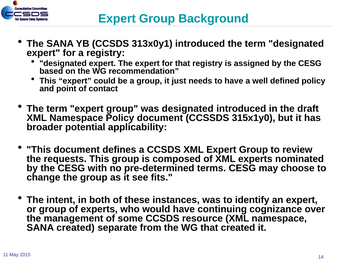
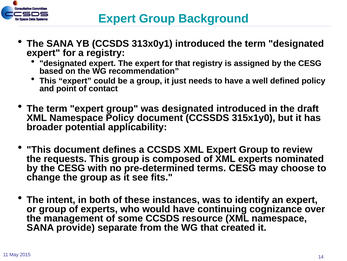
SANA created: created -> provide
